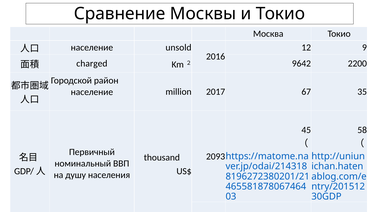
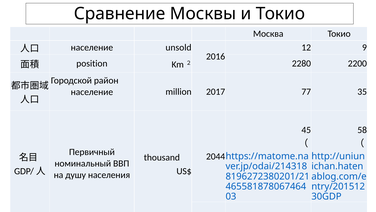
charged: charged -> position
9642: 9642 -> 2280
67: 67 -> 77
2093: 2093 -> 2044
